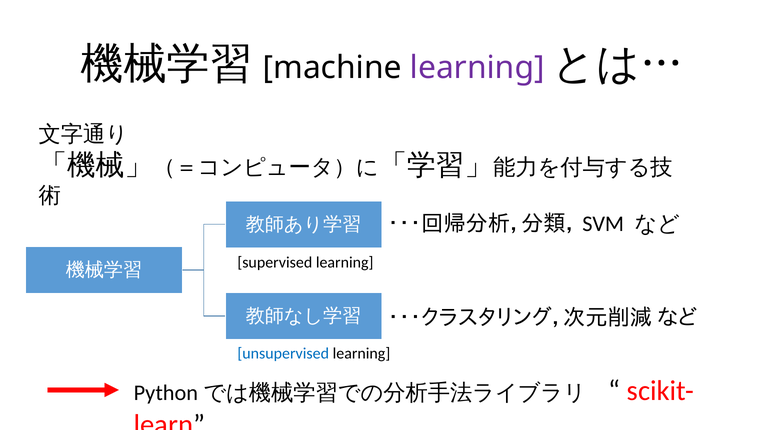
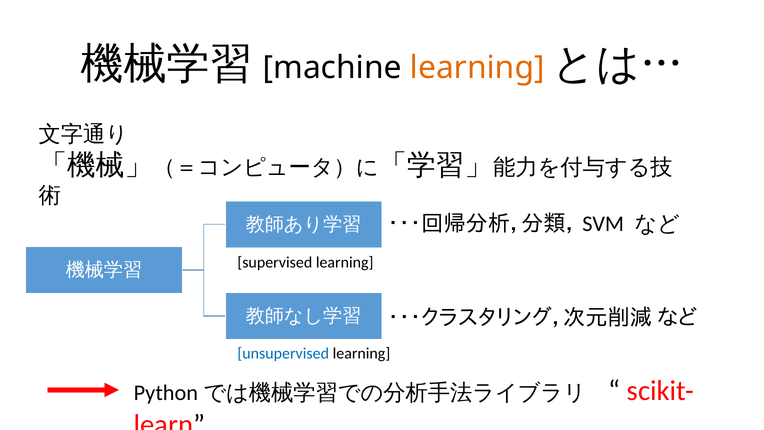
learning at (477, 68) colour: purple -> orange
